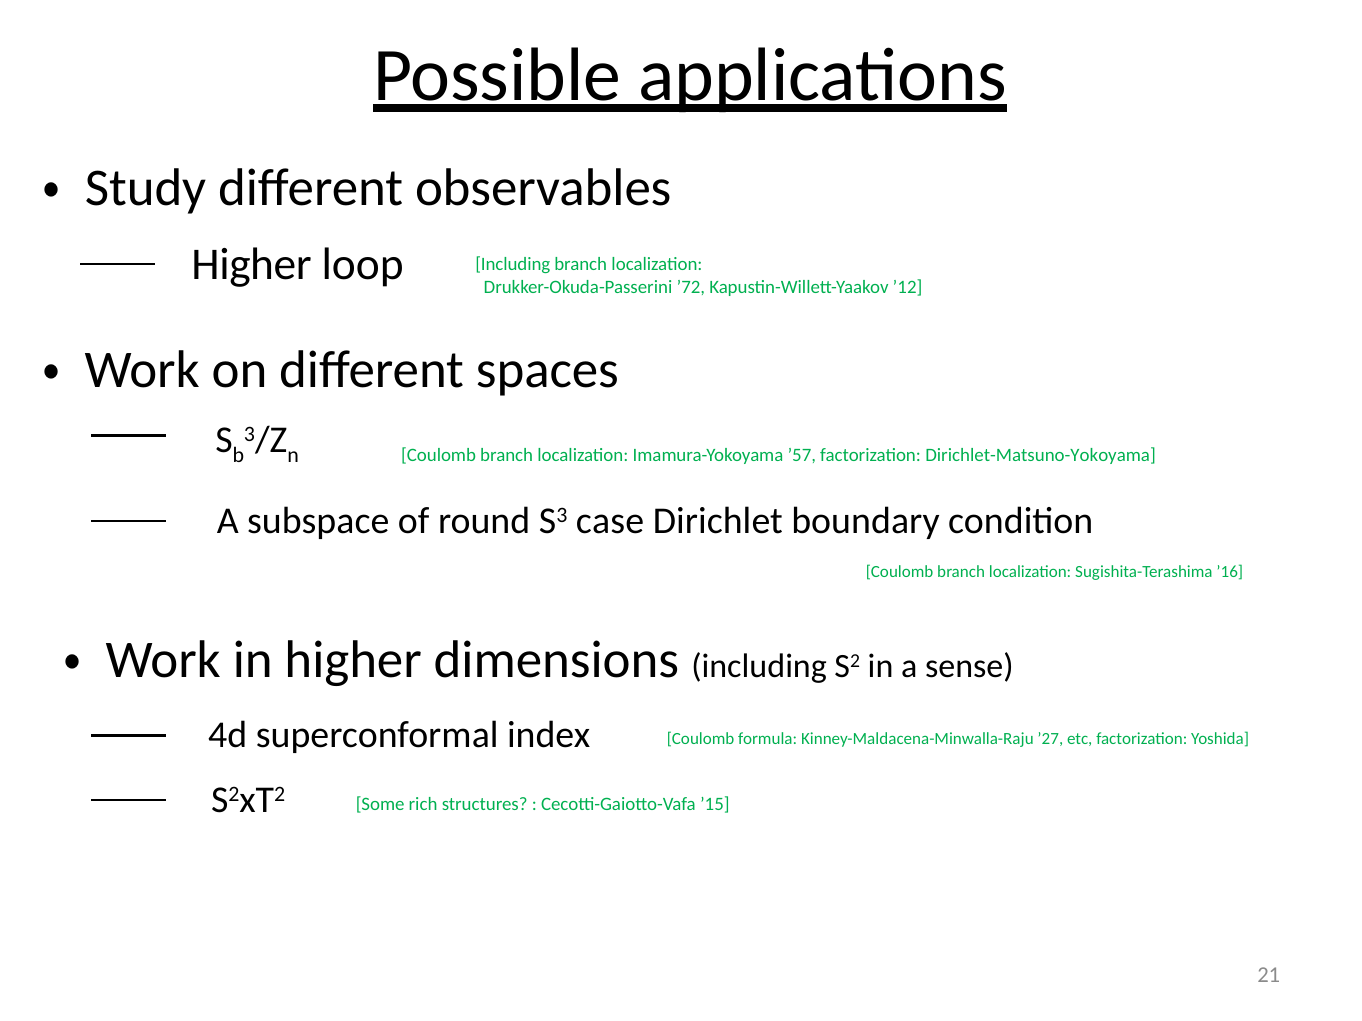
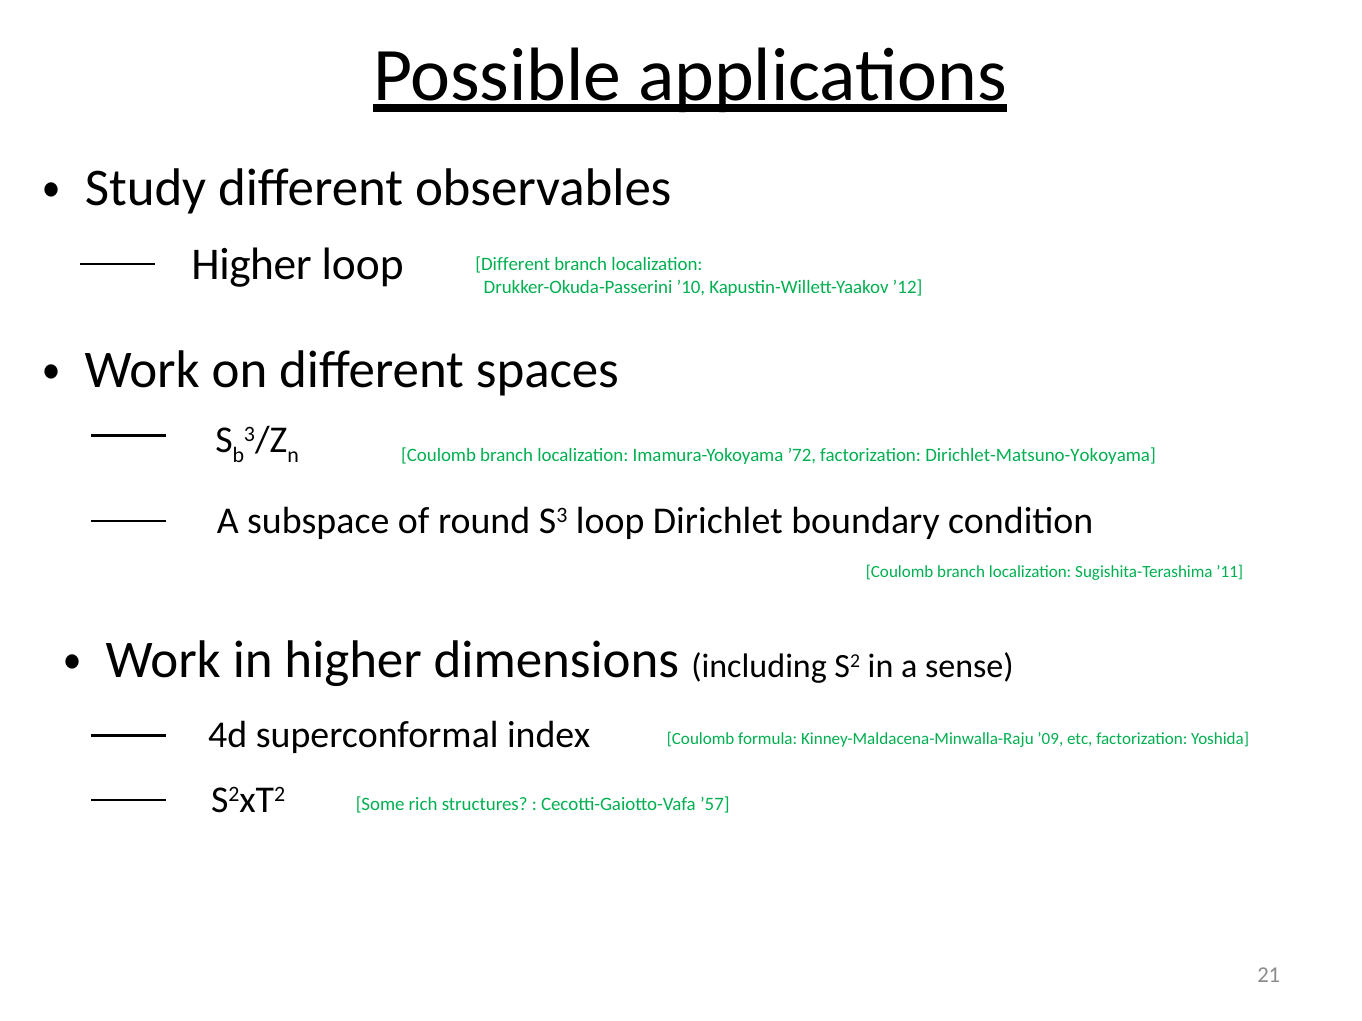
Including at (513, 264): Including -> Different
’72: ’72 -> ’10
’57: ’57 -> ’72
S3 case: case -> loop
’16: ’16 -> ’11
’27: ’27 -> ’09
’15: ’15 -> ’57
